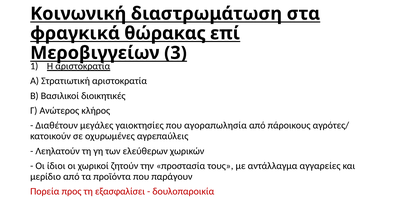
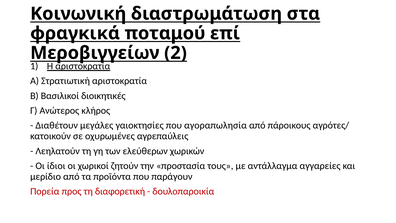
θώρακας: θώρακας -> ποταμού
3: 3 -> 2
εξασφαλίσει: εξασφαλίσει -> διαφορετική
